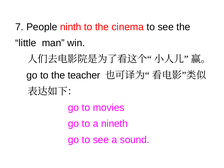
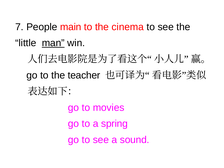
ninth: ninth -> main
man underline: none -> present
nineth: nineth -> spring
